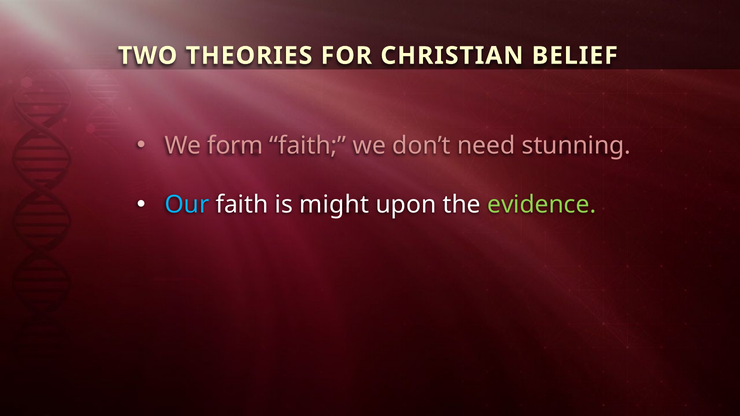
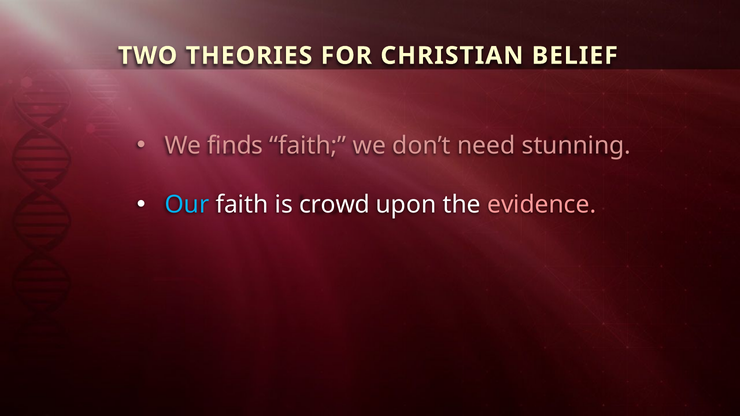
form: form -> finds
might: might -> crowd
evidence colour: light green -> pink
